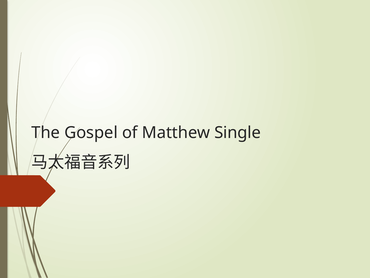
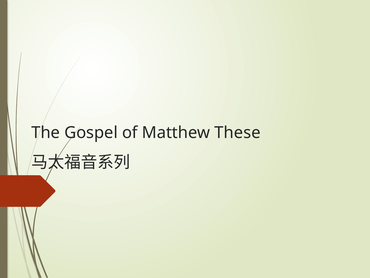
Single: Single -> These
